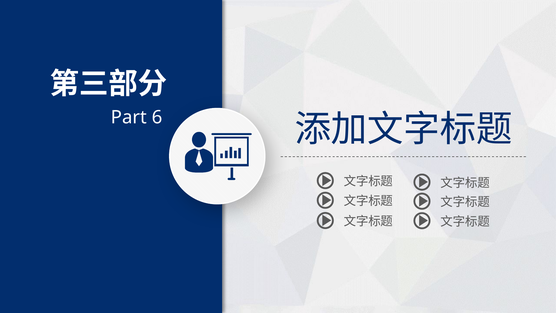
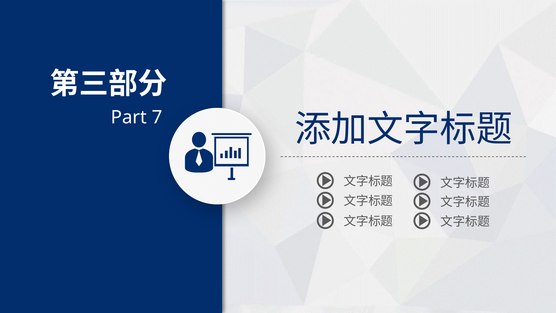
6: 6 -> 7
